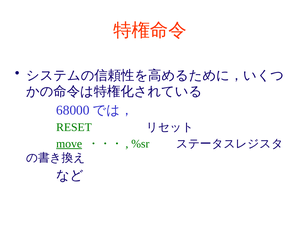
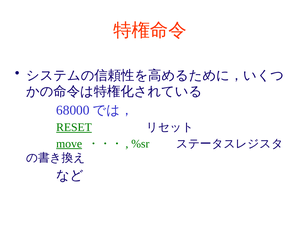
RESET underline: none -> present
